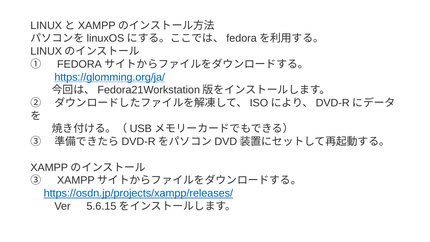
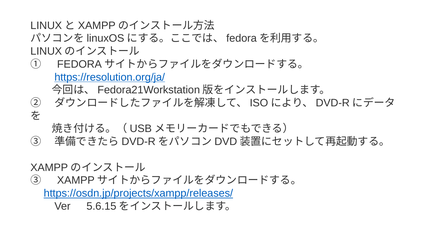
https://glomming.org/ja/: https://glomming.org/ja/ -> https://resolution.org/ja/
